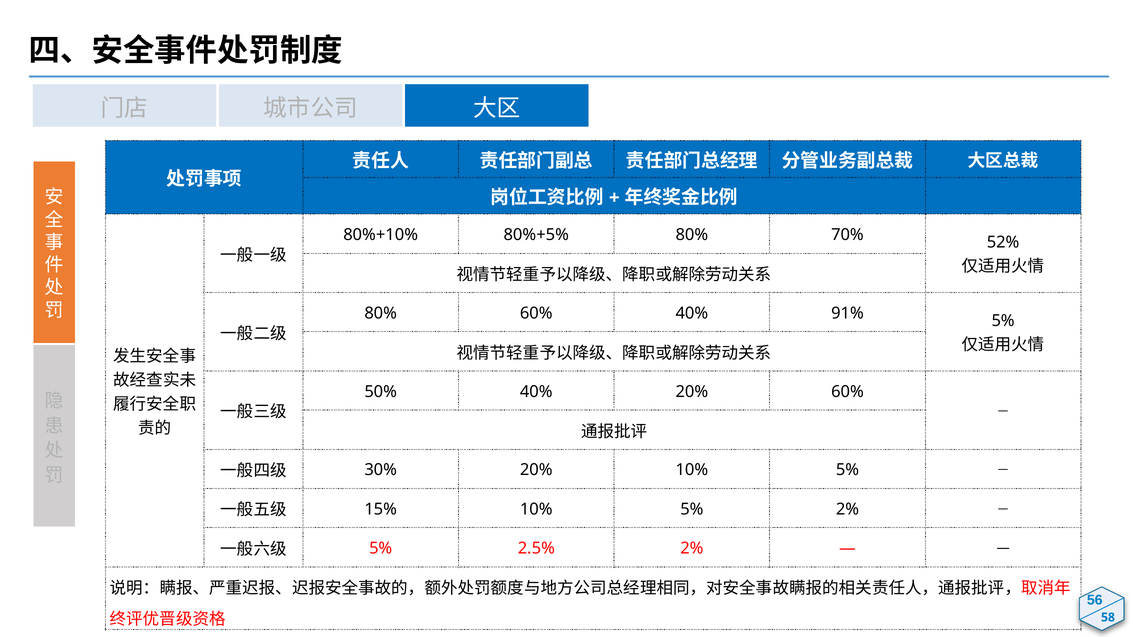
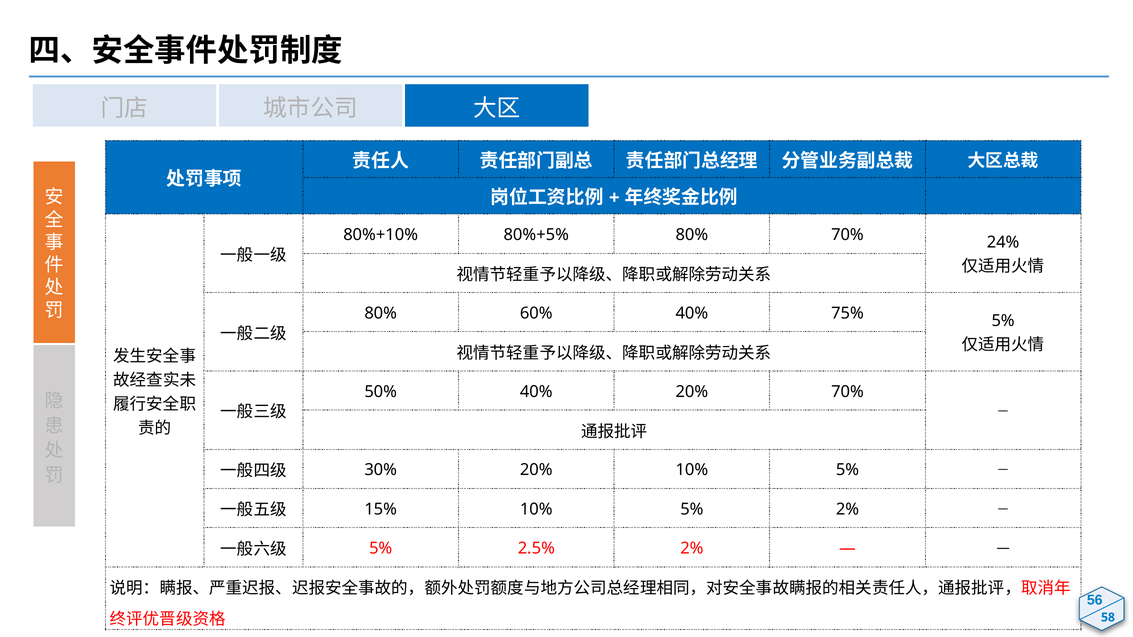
52%: 52% -> 24%
91%: 91% -> 75%
20% 60%: 60% -> 70%
